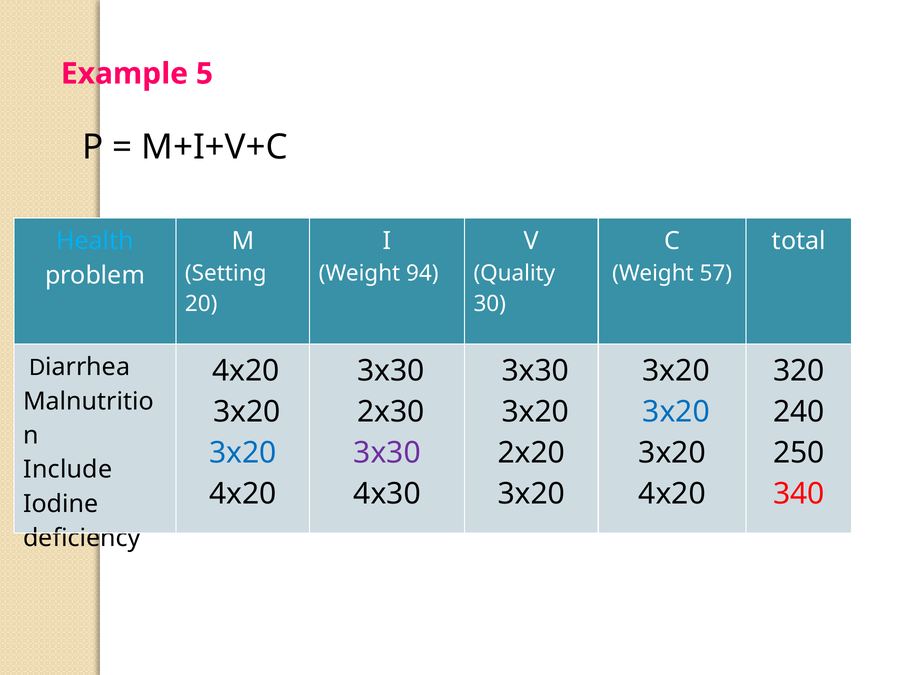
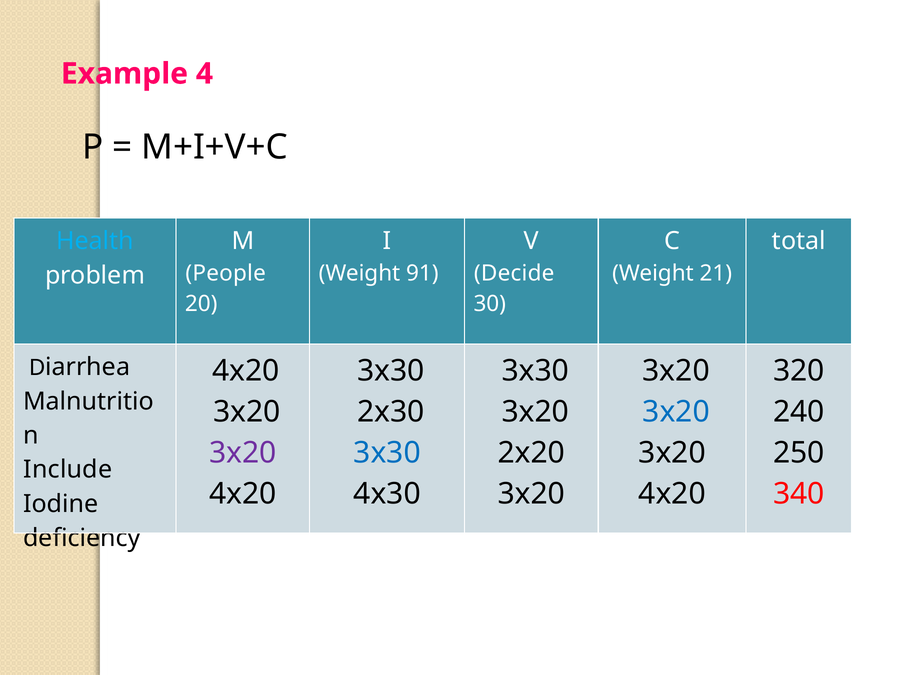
5: 5 -> 4
Setting: Setting -> People
94: 94 -> 91
Quality: Quality -> Decide
57: 57 -> 21
3x20 at (243, 453) colour: blue -> purple
3x30 at (387, 453) colour: purple -> blue
